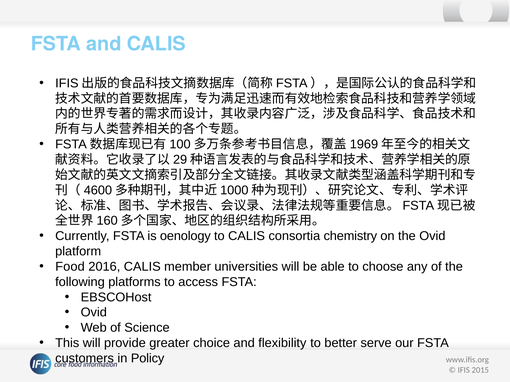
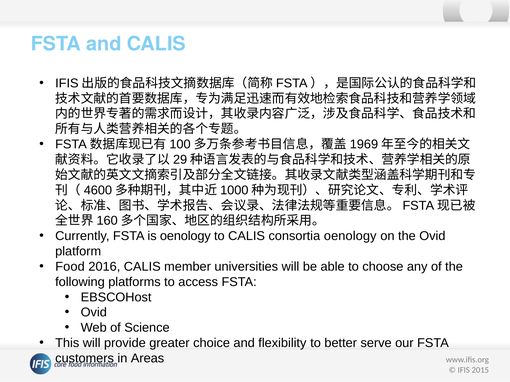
consortia chemistry: chemistry -> oenology
Policy: Policy -> Areas
